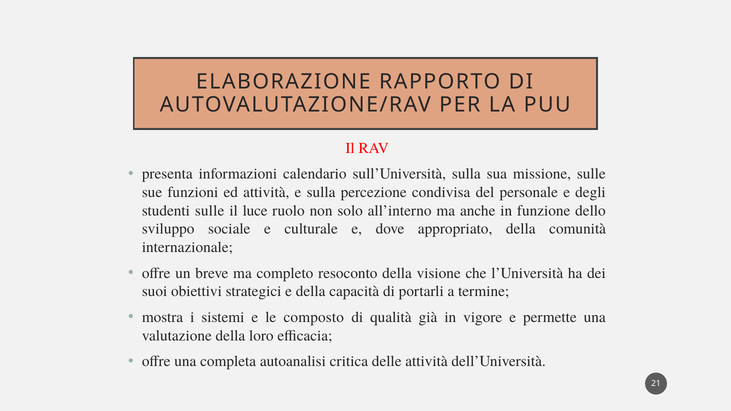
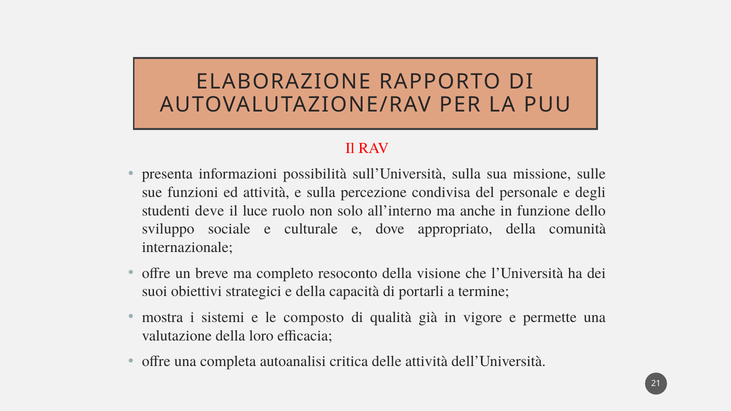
calendario: calendario -> possibilità
studenti sulle: sulle -> deve
